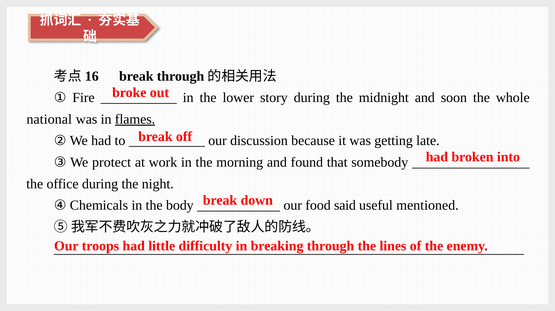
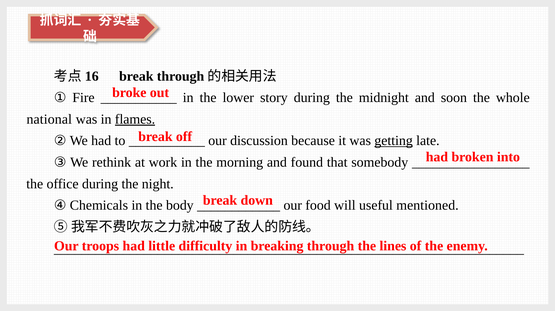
getting underline: none -> present
protect: protect -> rethink
said: said -> will
